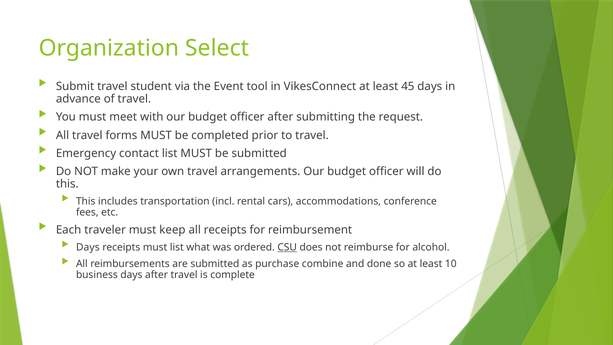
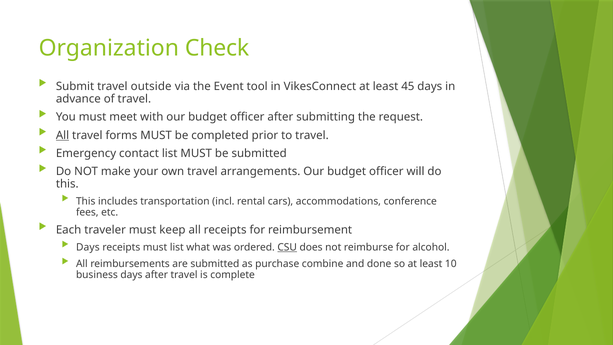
Select: Select -> Check
student: student -> outside
All at (63, 135) underline: none -> present
